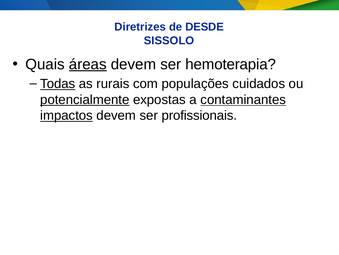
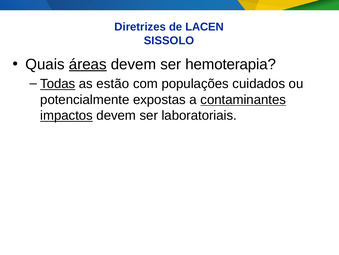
DESDE: DESDE -> LACEN
rurais: rurais -> estão
potencialmente underline: present -> none
profissionais: profissionais -> laboratoriais
